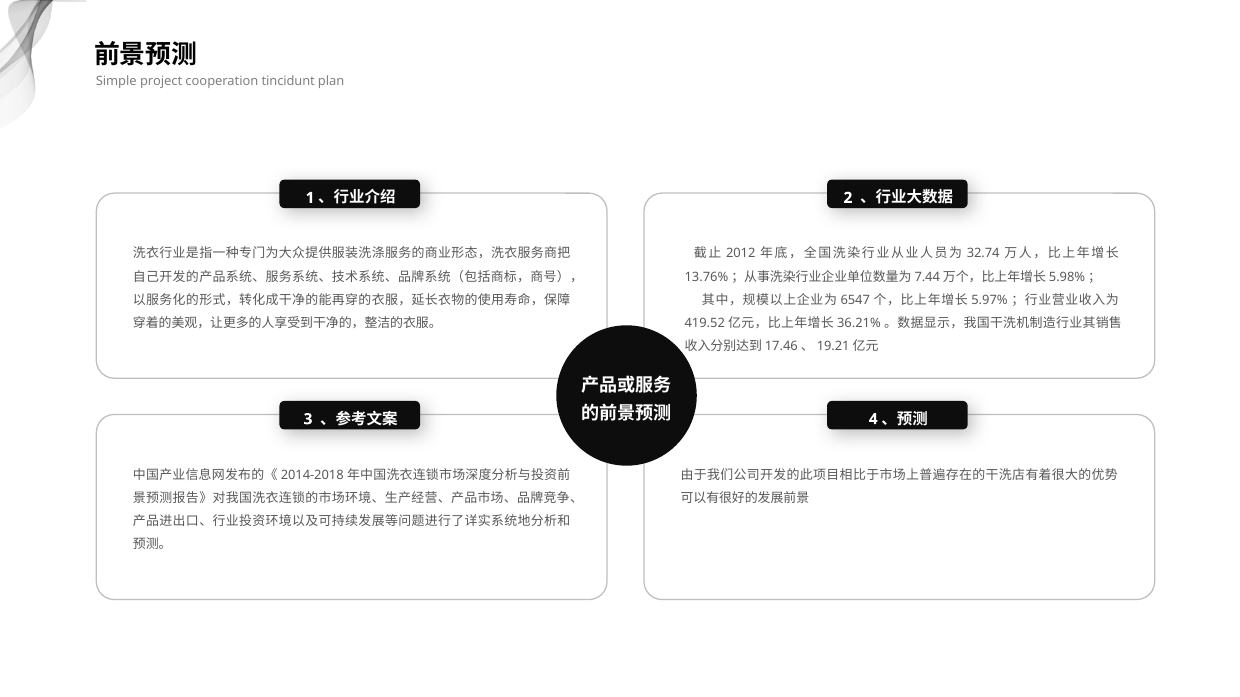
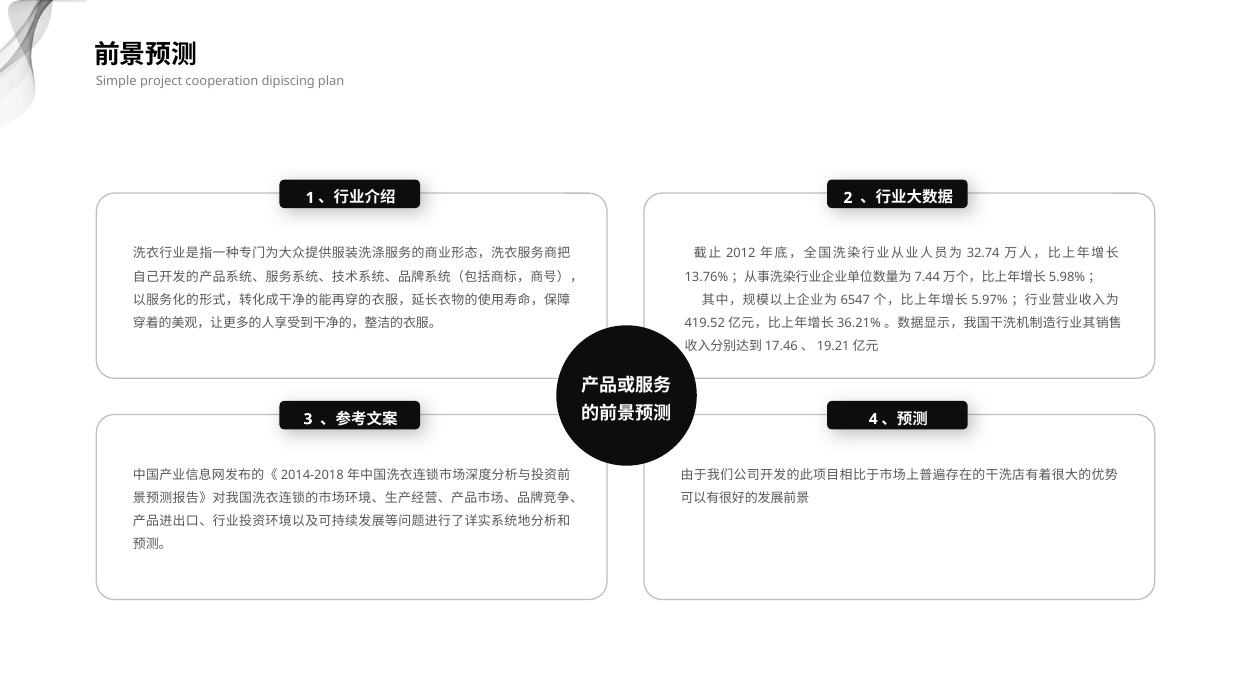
tincidunt: tincidunt -> dipiscing
